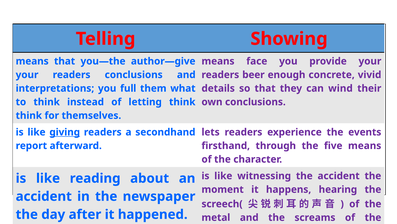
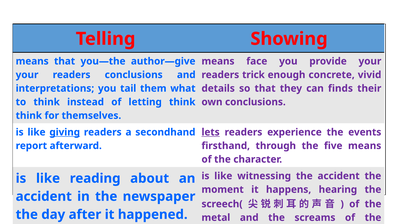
beer: beer -> trick
full: full -> tail
wind: wind -> finds
lets underline: none -> present
